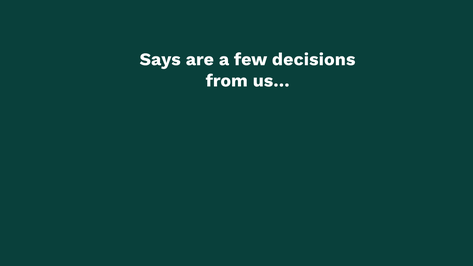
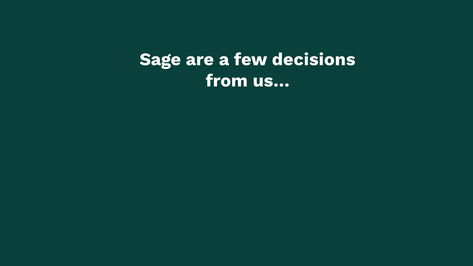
Says: Says -> Sage
